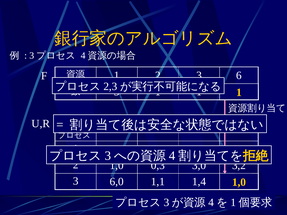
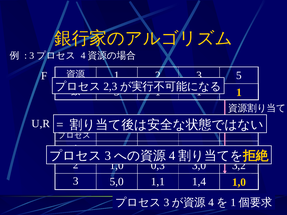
6: 6 -> 5
6,0: 6,0 -> 5,0
